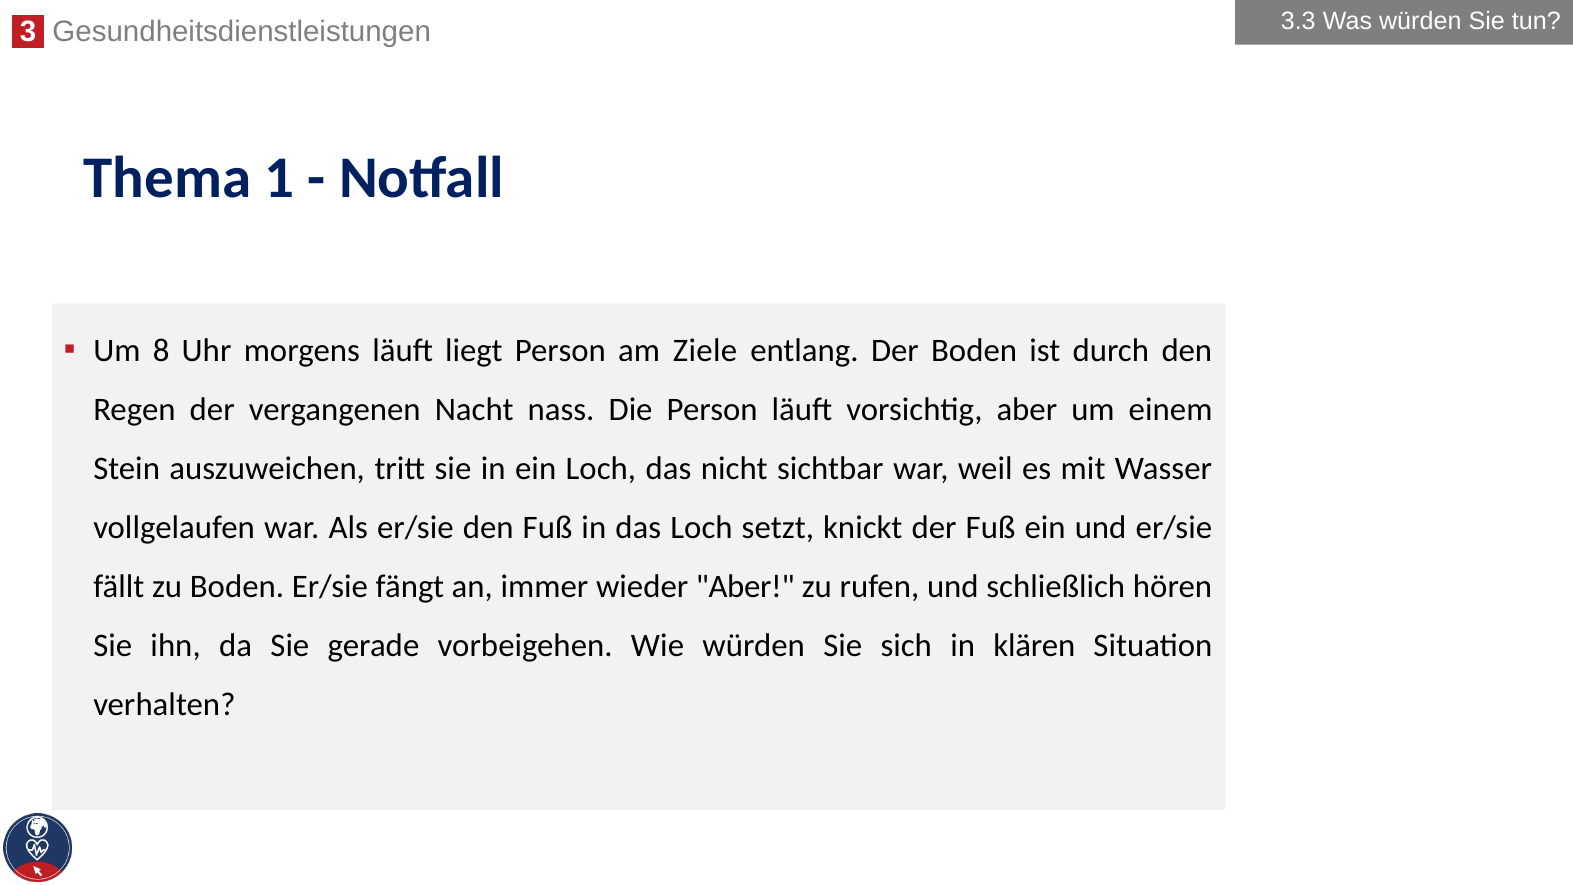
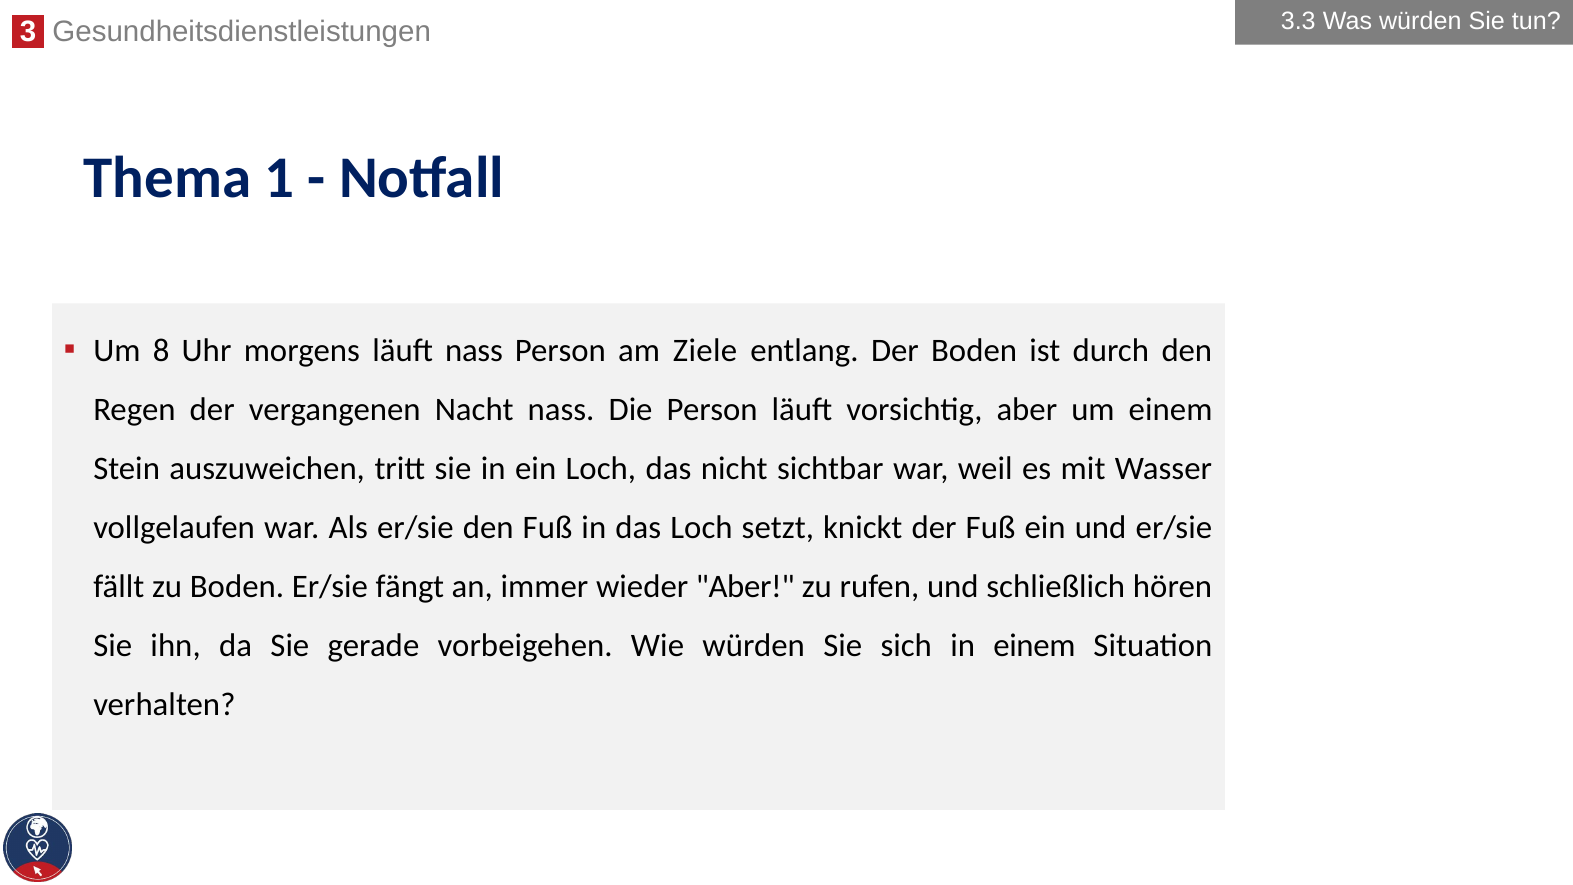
läuft liegt: liegt -> nass
in klären: klären -> einem
